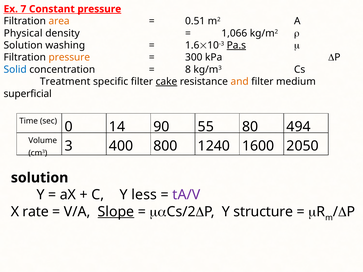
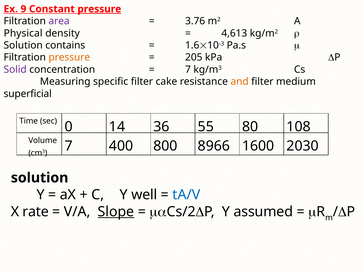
7: 7 -> 9
area colour: orange -> purple
0.51: 0.51 -> 3.76
1,066: 1,066 -> 4,613
washing: washing -> contains
Pa.s underline: present -> none
300: 300 -> 205
Solid colour: blue -> purple
8 at (188, 70): 8 -> 7
Treatment: Treatment -> Measuring
cake underline: present -> none
90: 90 -> 36
494: 494 -> 108
cm3 3: 3 -> 7
1240: 1240 -> 8966
2050: 2050 -> 2030
less: less -> well
tA/V colour: purple -> blue
structure: structure -> assumed
